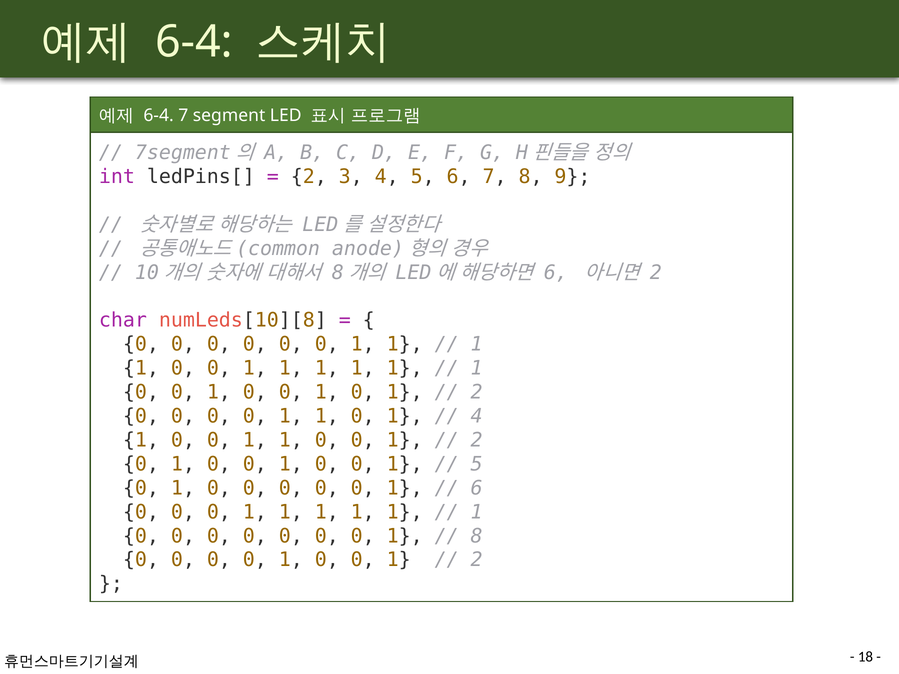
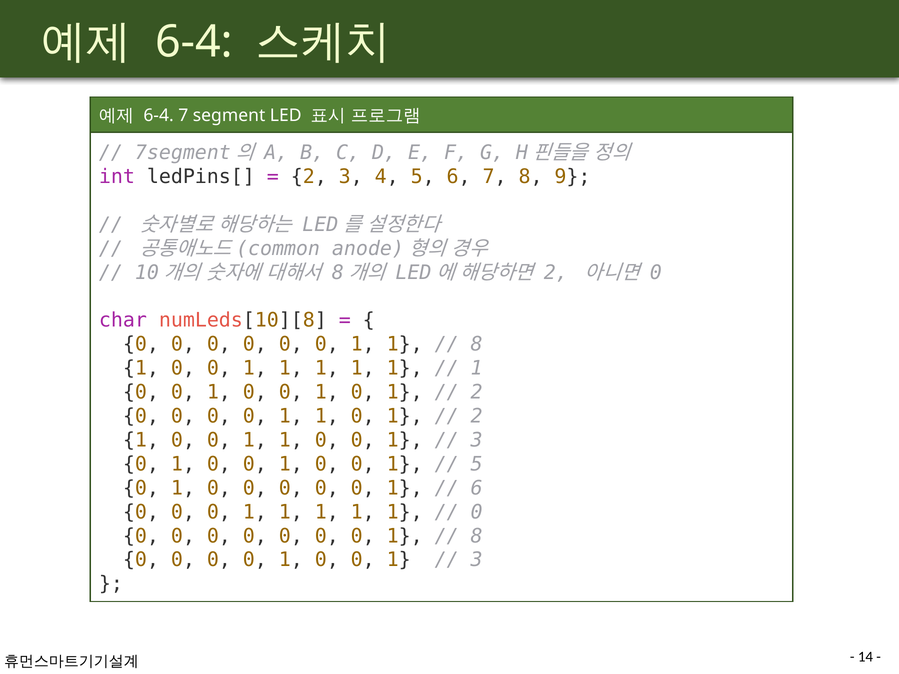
6 at (556, 273): 6 -> 2
2 at (656, 273): 2 -> 0
1 at (477, 344): 1 -> 8
4 at (477, 416): 4 -> 2
2 at (477, 440): 2 -> 3
1 at (477, 512): 1 -> 0
2 at (477, 560): 2 -> 3
18: 18 -> 14
